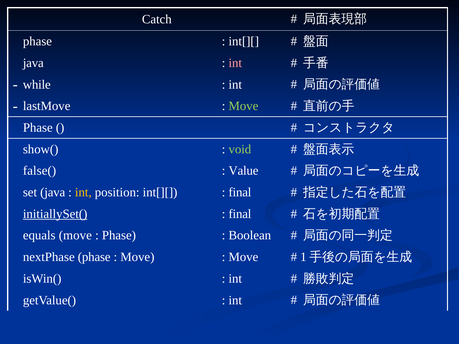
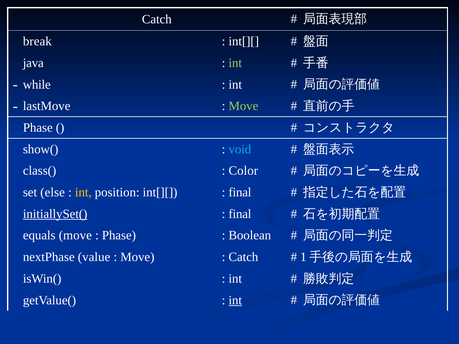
phase at (37, 41): phase -> break
int at (235, 63) colour: pink -> light green
void colour: light green -> light blue
false(: false( -> class(
Value: Value -> Color
set java: java -> else
nextPhase phase: phase -> value
Move at (243, 257): Move -> Catch
int at (235, 300) underline: none -> present
